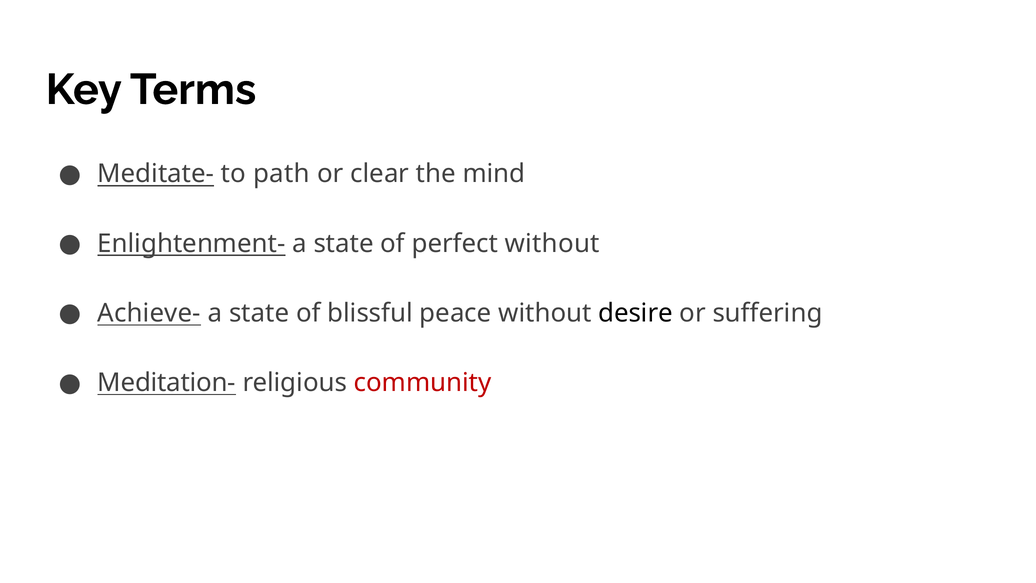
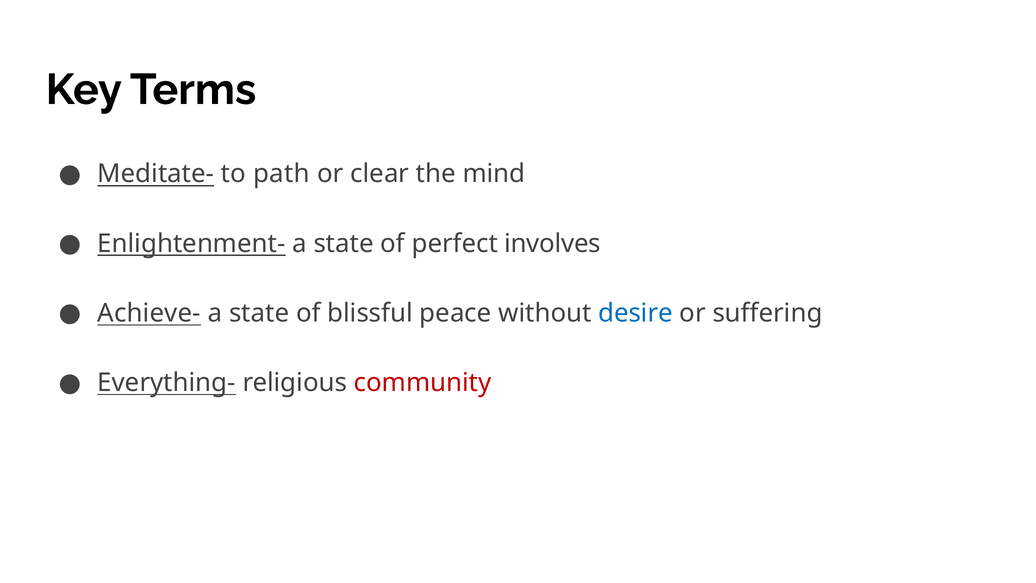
perfect without: without -> involves
desire colour: black -> blue
Meditation-: Meditation- -> Everything-
